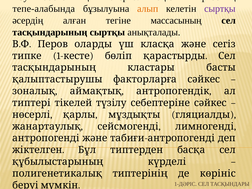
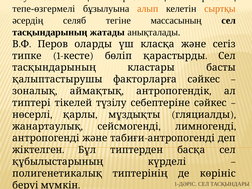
тепе-алабында: тепе-алабында -> тепе-өзгермелі
сыртқы at (220, 9) colour: purple -> orange
алған: алған -> селяб
тасқындарының сыртқы: сыртқы -> жатады
